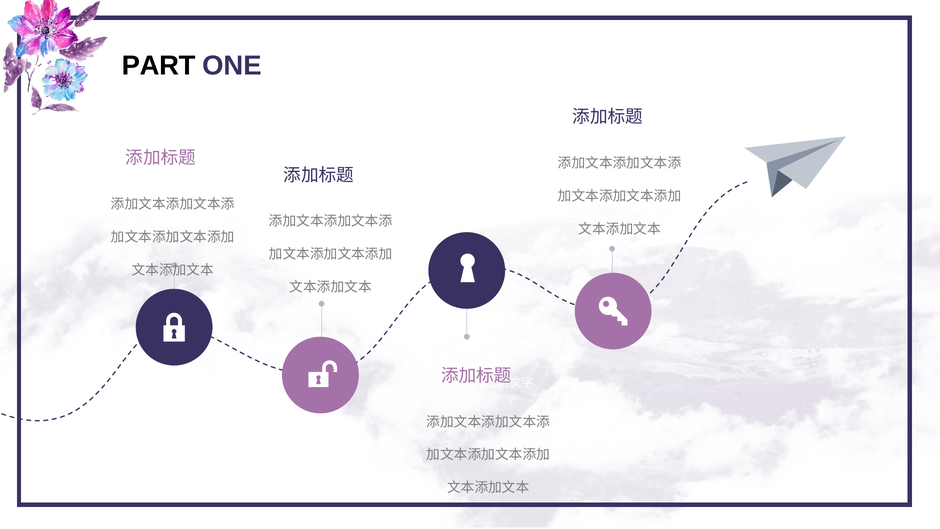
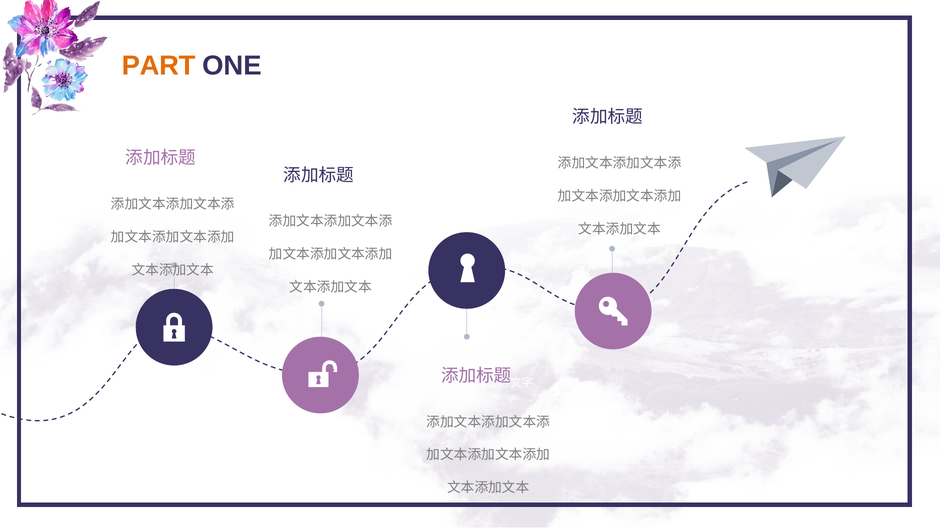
PART colour: black -> orange
